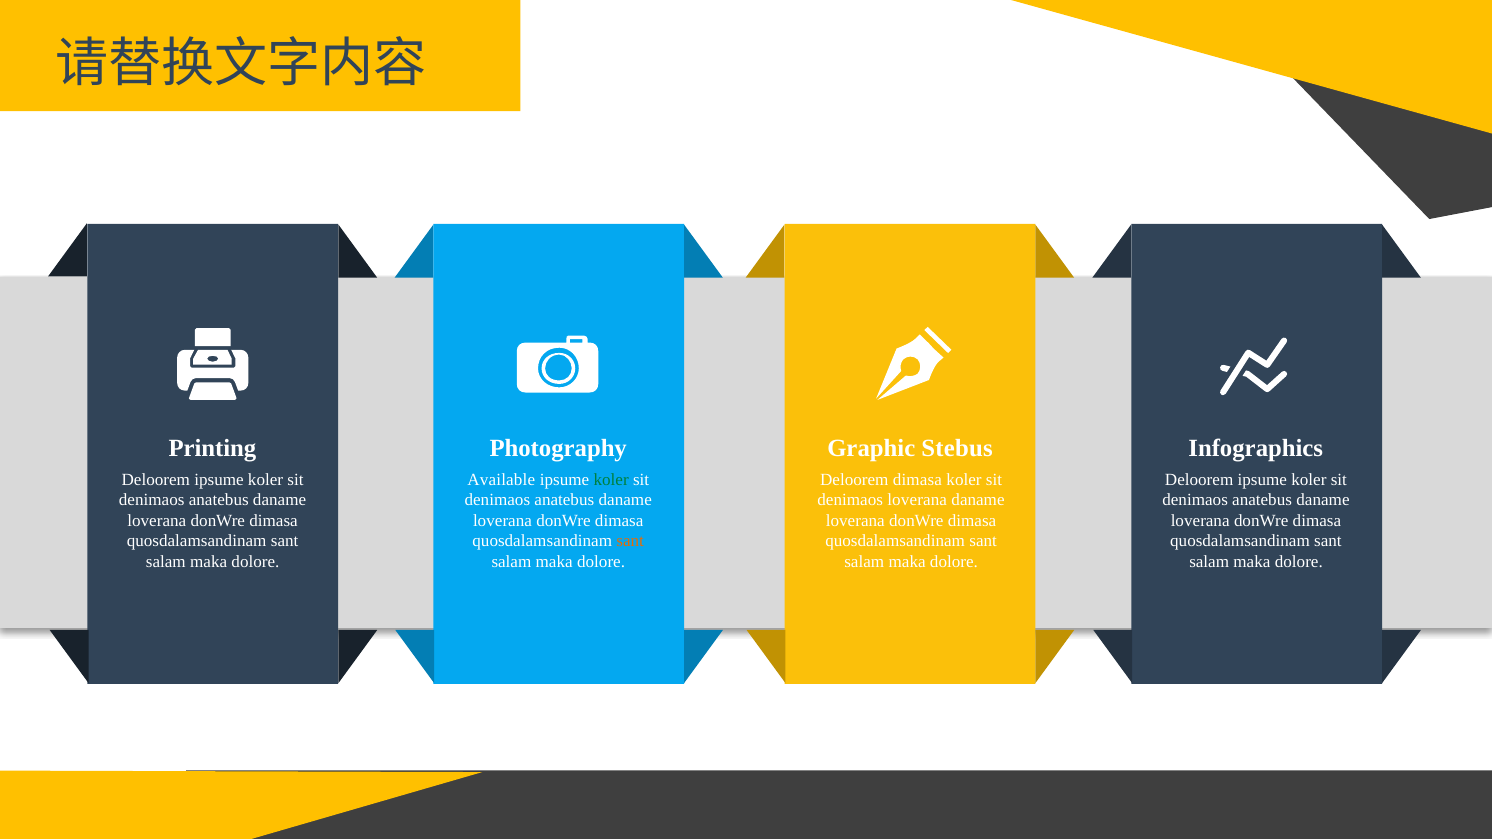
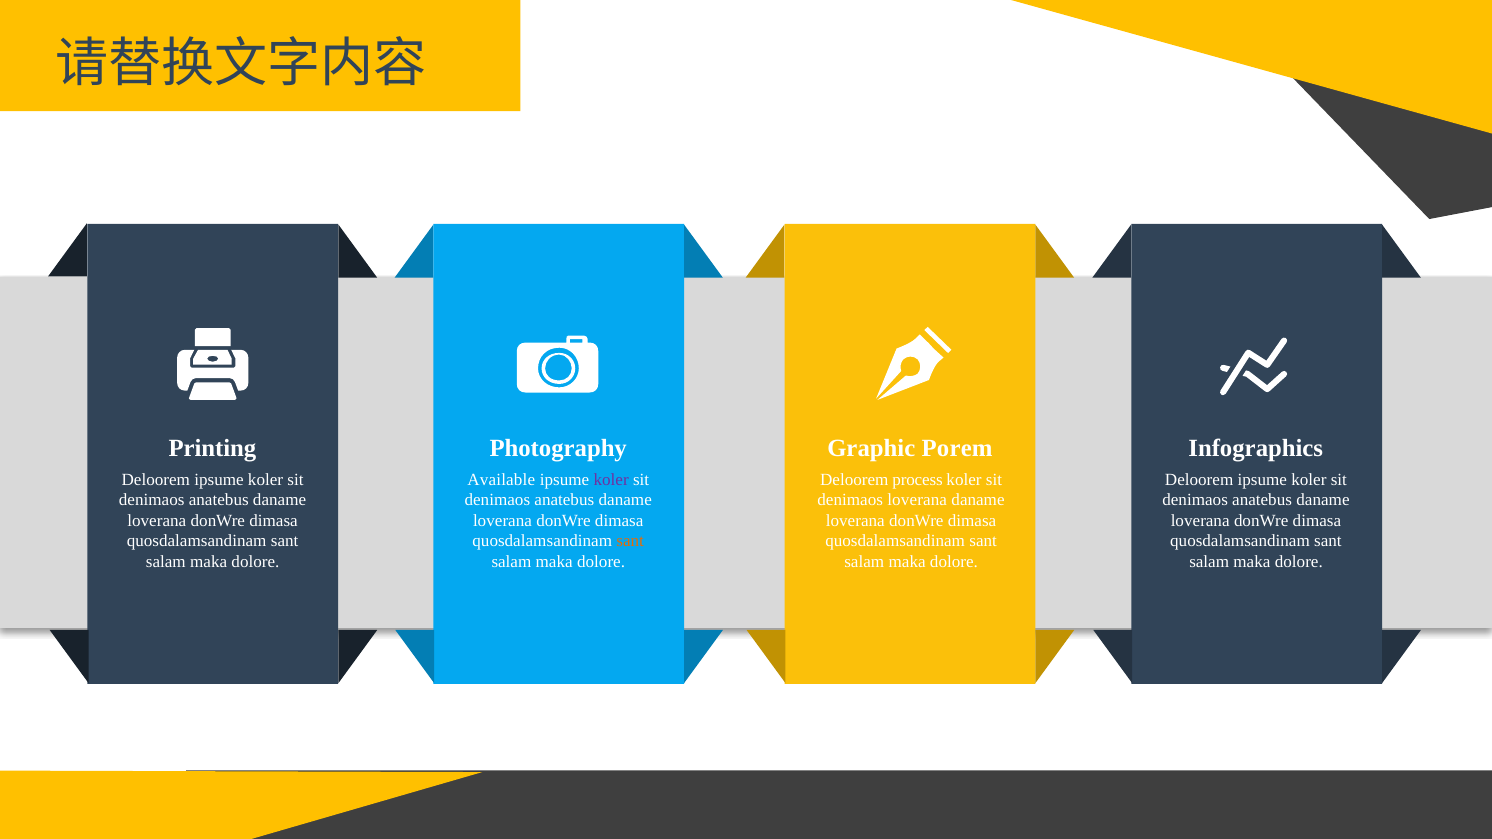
Stebus: Stebus -> Porem
koler at (611, 480) colour: green -> purple
Deloorem dimasa: dimasa -> process
